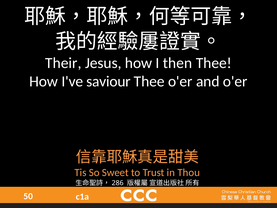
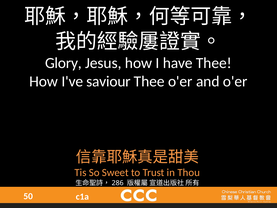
Their: Their -> Glory
then: then -> have
